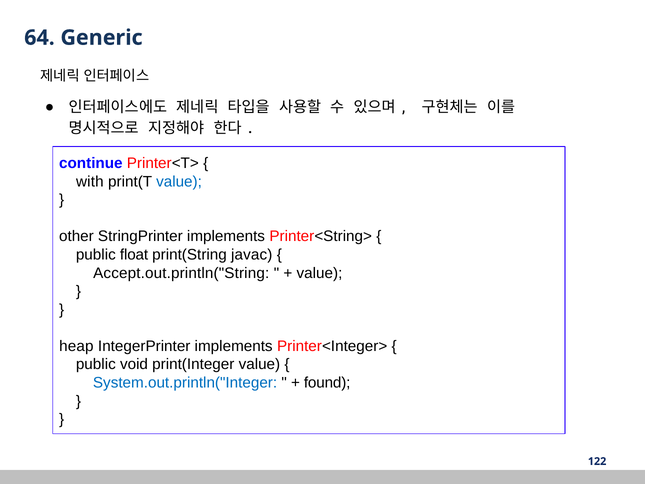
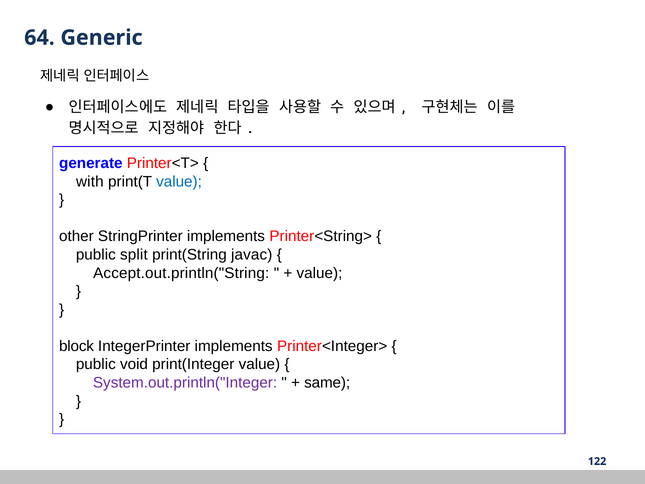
continue: continue -> generate
float: float -> split
heap: heap -> block
System.out.println("Integer colour: blue -> purple
found: found -> same
